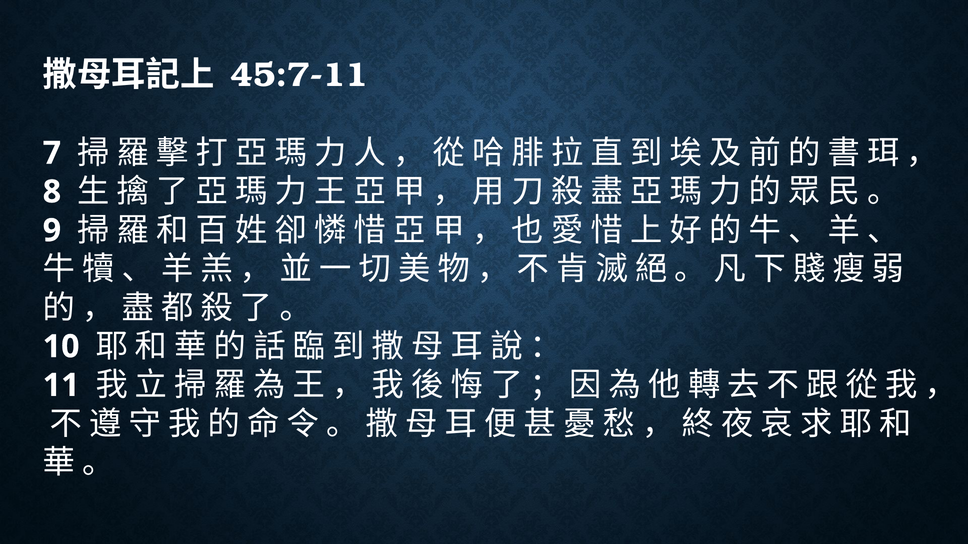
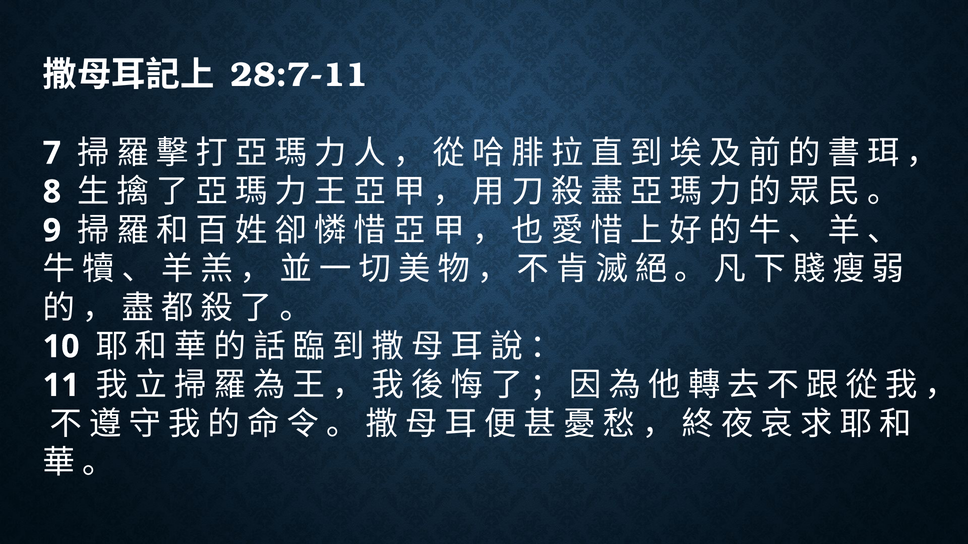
45:7-11: 45:7-11 -> 28:7-11
